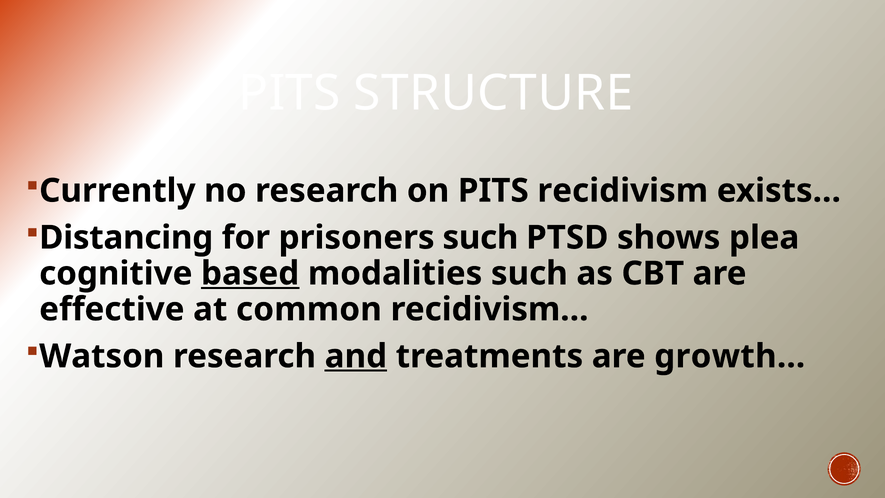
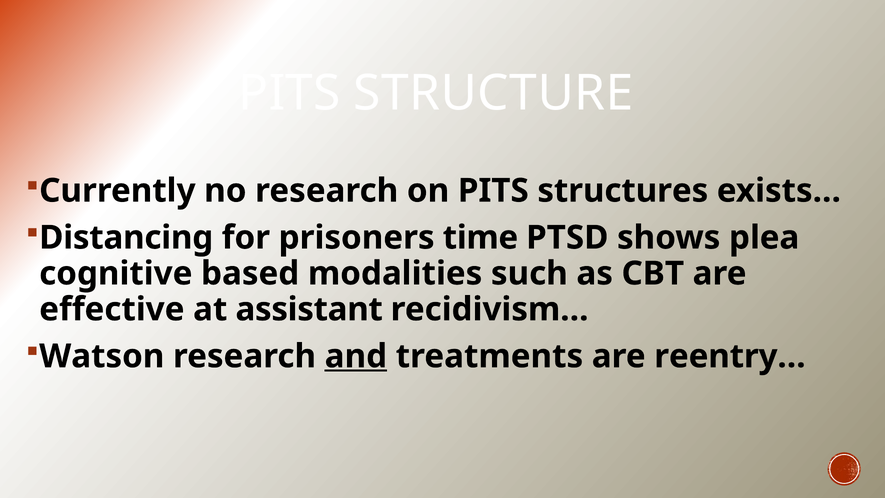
recidivism: recidivism -> structures
prisoners such: such -> time
based underline: present -> none
common: common -> assistant
growth…: growth… -> reentry…
